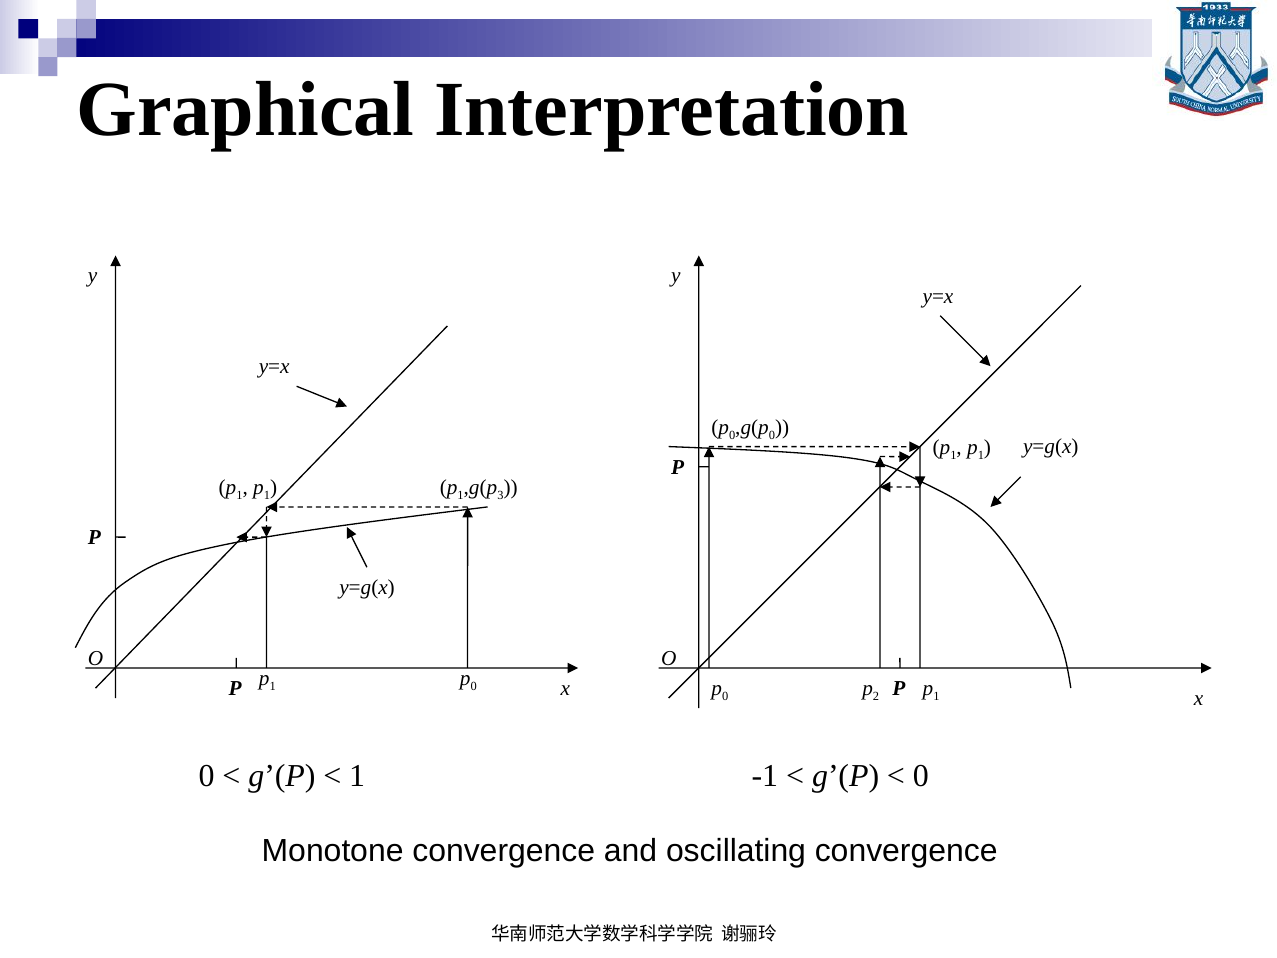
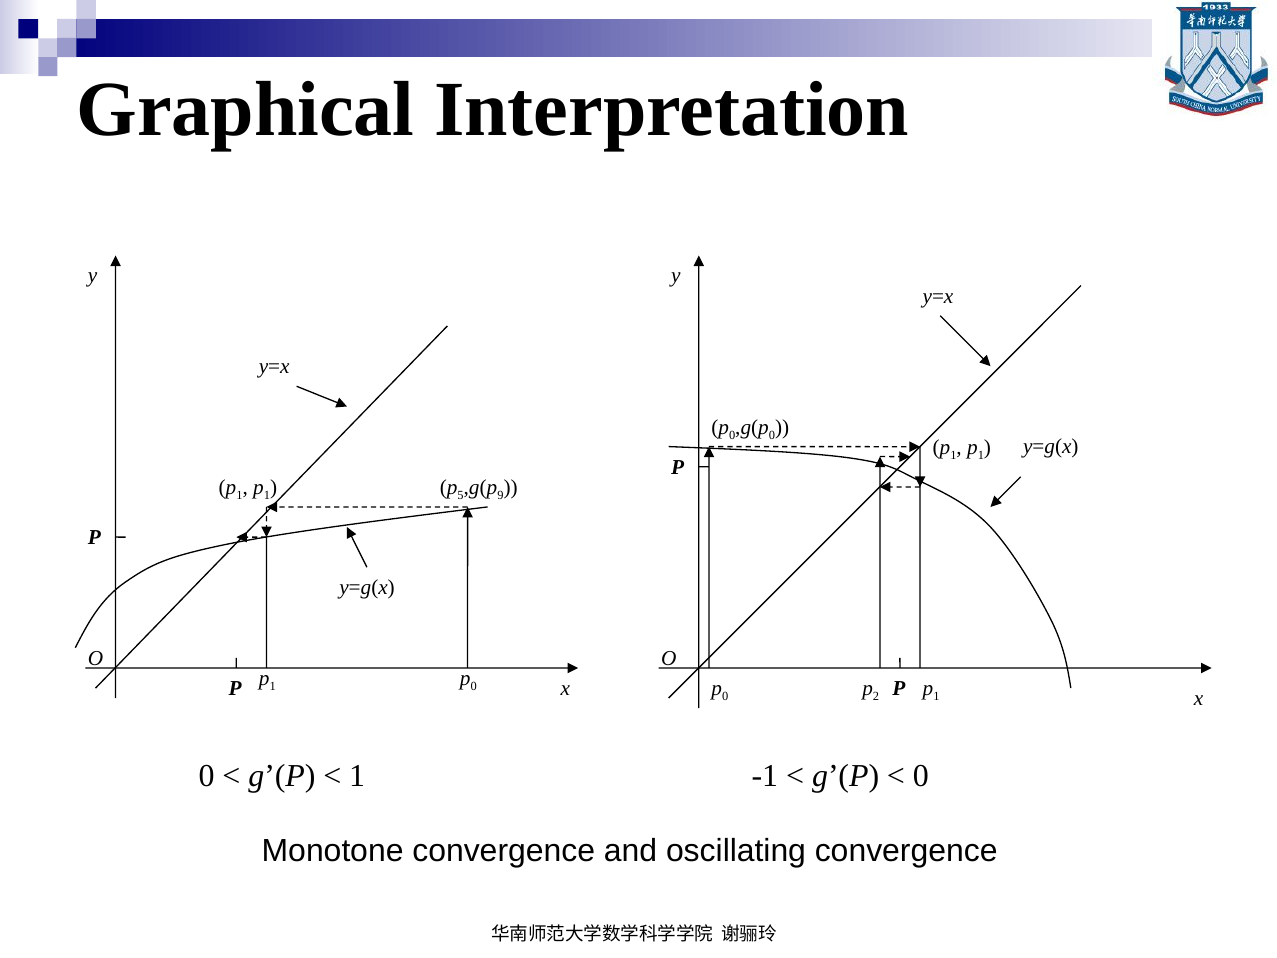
1 at (461, 495): 1 -> 5
3: 3 -> 9
